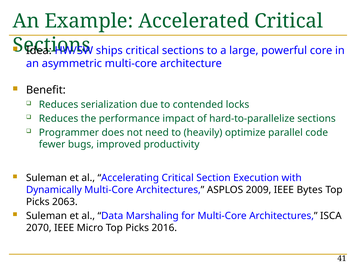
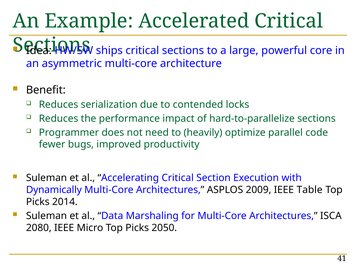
Bytes: Bytes -> Table
2063: 2063 -> 2014
2070: 2070 -> 2080
2016: 2016 -> 2050
